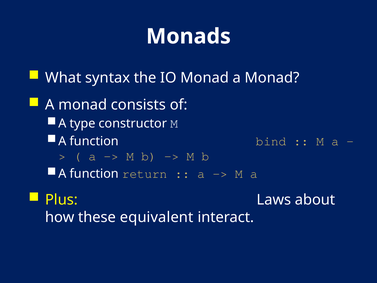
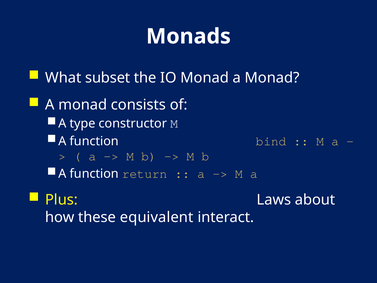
syntax: syntax -> subset
